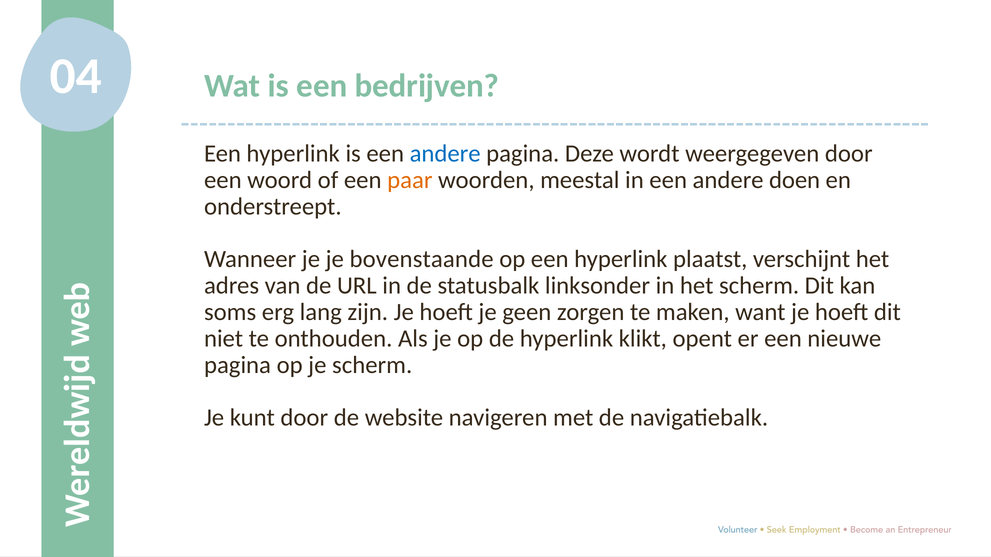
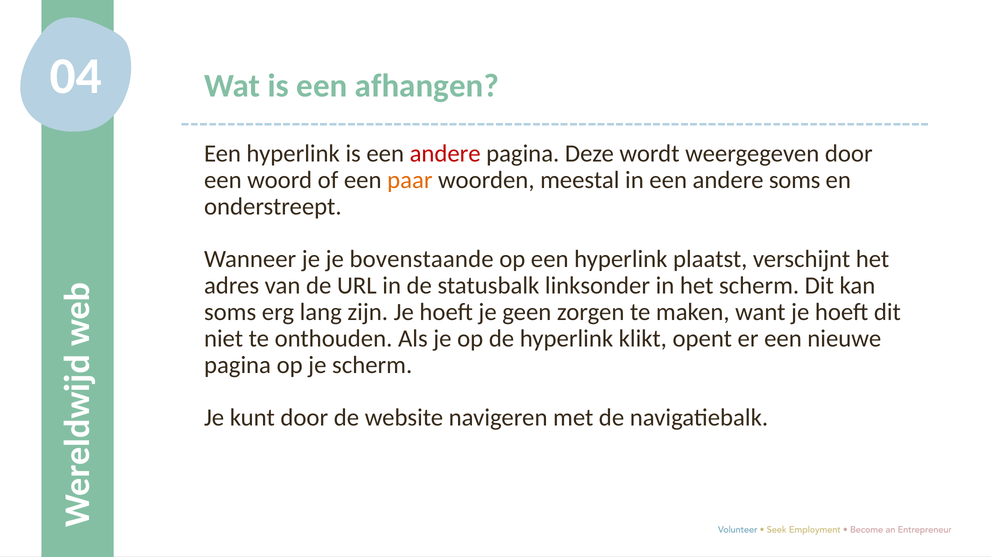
bedrijven: bedrijven -> afhangen
andere at (445, 154) colour: blue -> red
andere doen: doen -> soms
